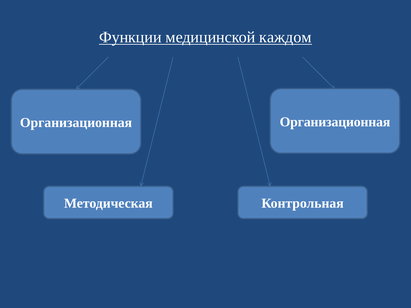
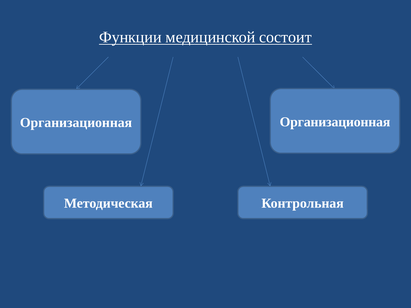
каждом: каждом -> состоит
